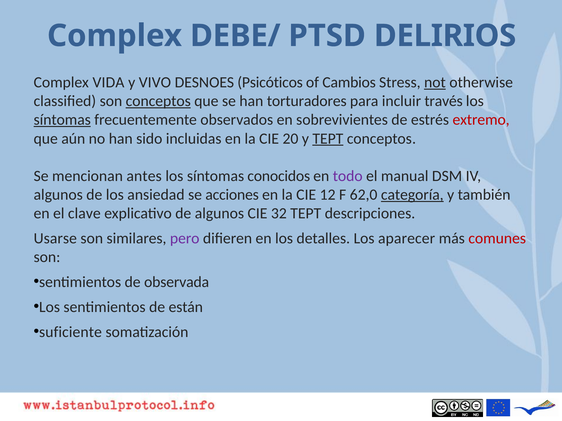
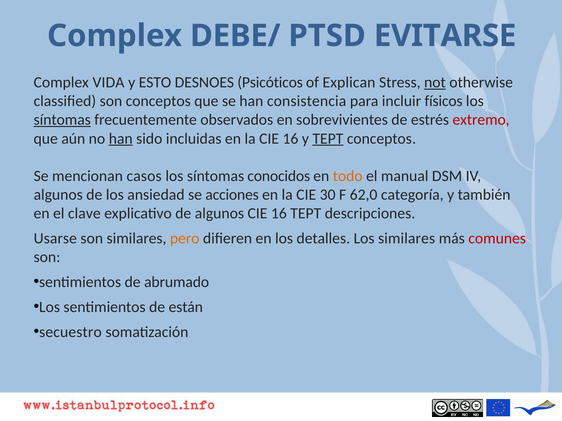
DELIRIOS: DELIRIOS -> EVITARSE
VIVO: VIVO -> ESTO
Cambios: Cambios -> Explican
conceptos at (158, 101) underline: present -> none
torturadores: torturadores -> consistencia
través: través -> físicos
han at (121, 139) underline: none -> present
la CIE 20: 20 -> 16
antes: antes -> casos
todo colour: purple -> orange
12: 12 -> 30
categoría underline: present -> none
algunos CIE 32: 32 -> 16
pero colour: purple -> orange
Los aparecer: aparecer -> similares
observada: observada -> abrumado
suficiente: suficiente -> secuestro
